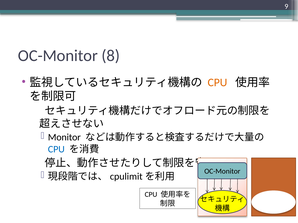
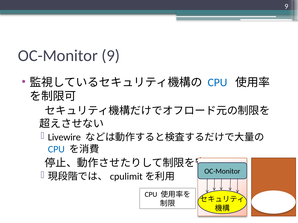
OC-Monitor 8: 8 -> 9
CPU at (217, 83) colour: orange -> blue
Monitor: Monitor -> Livewire
